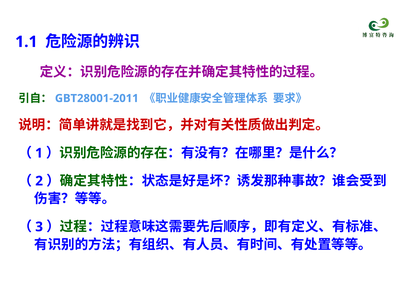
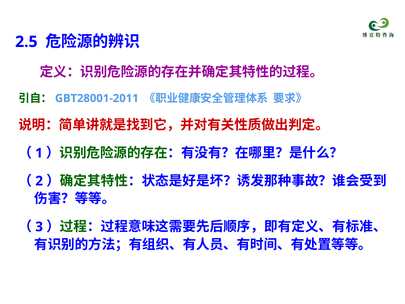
1.1: 1.1 -> 2.5
